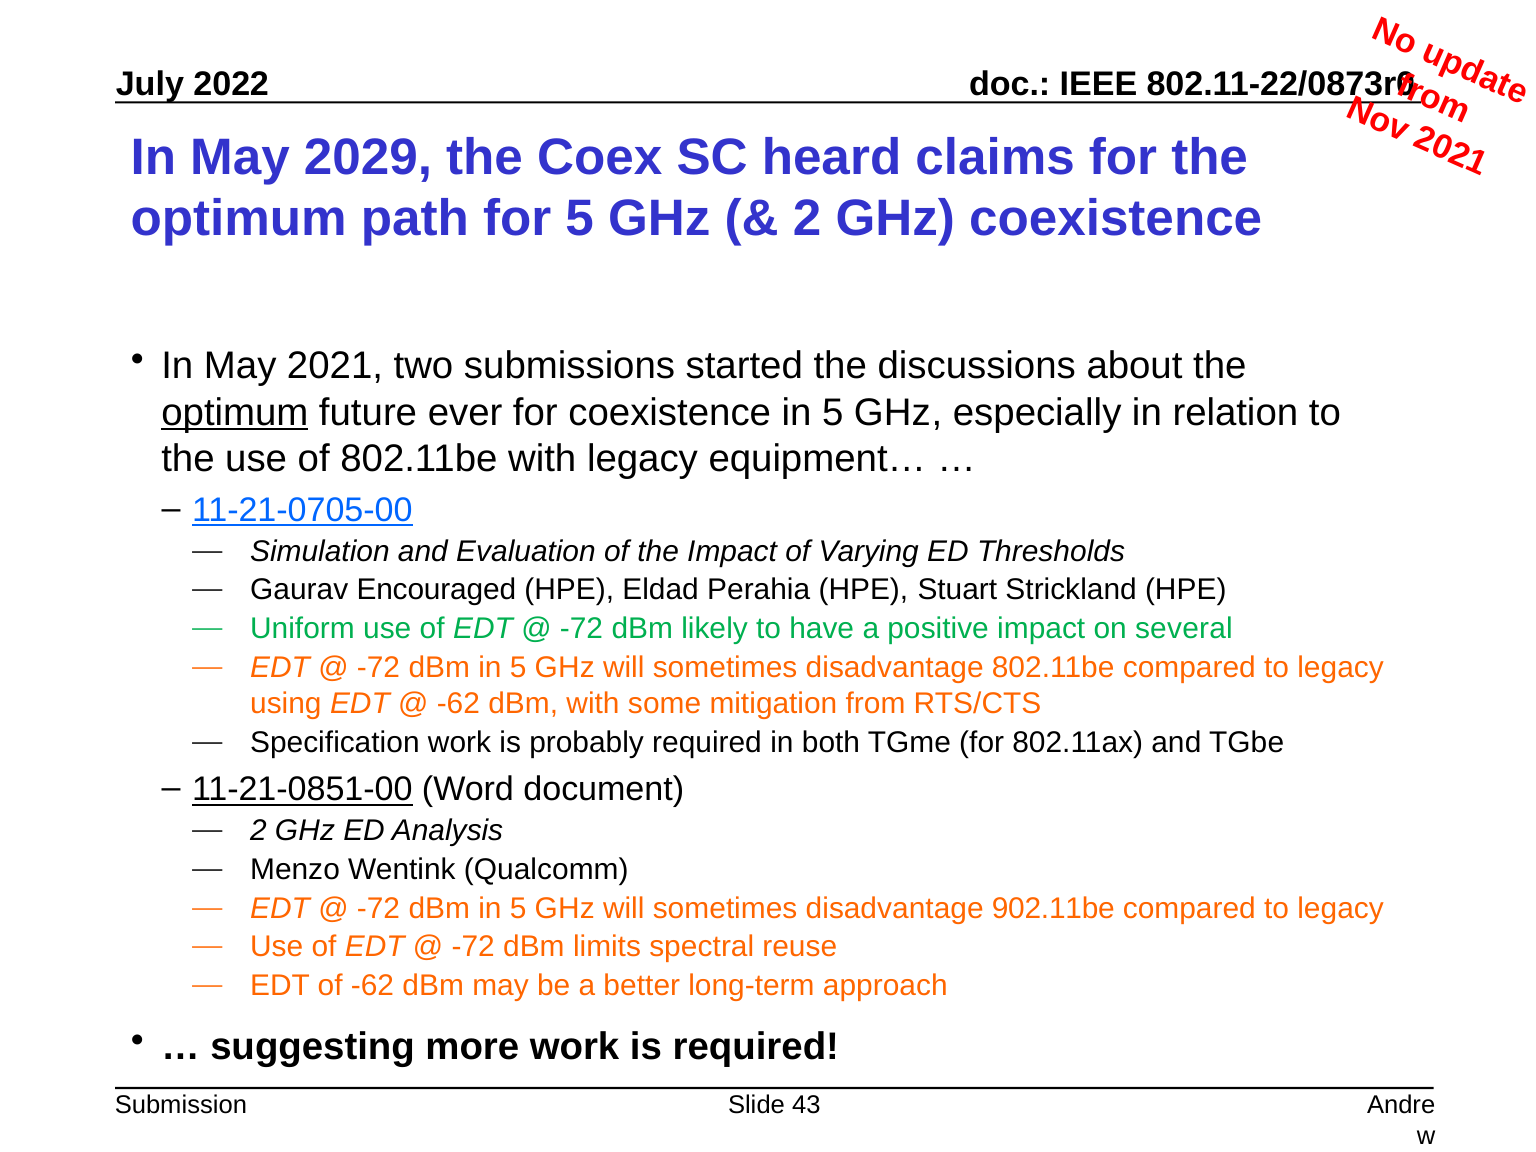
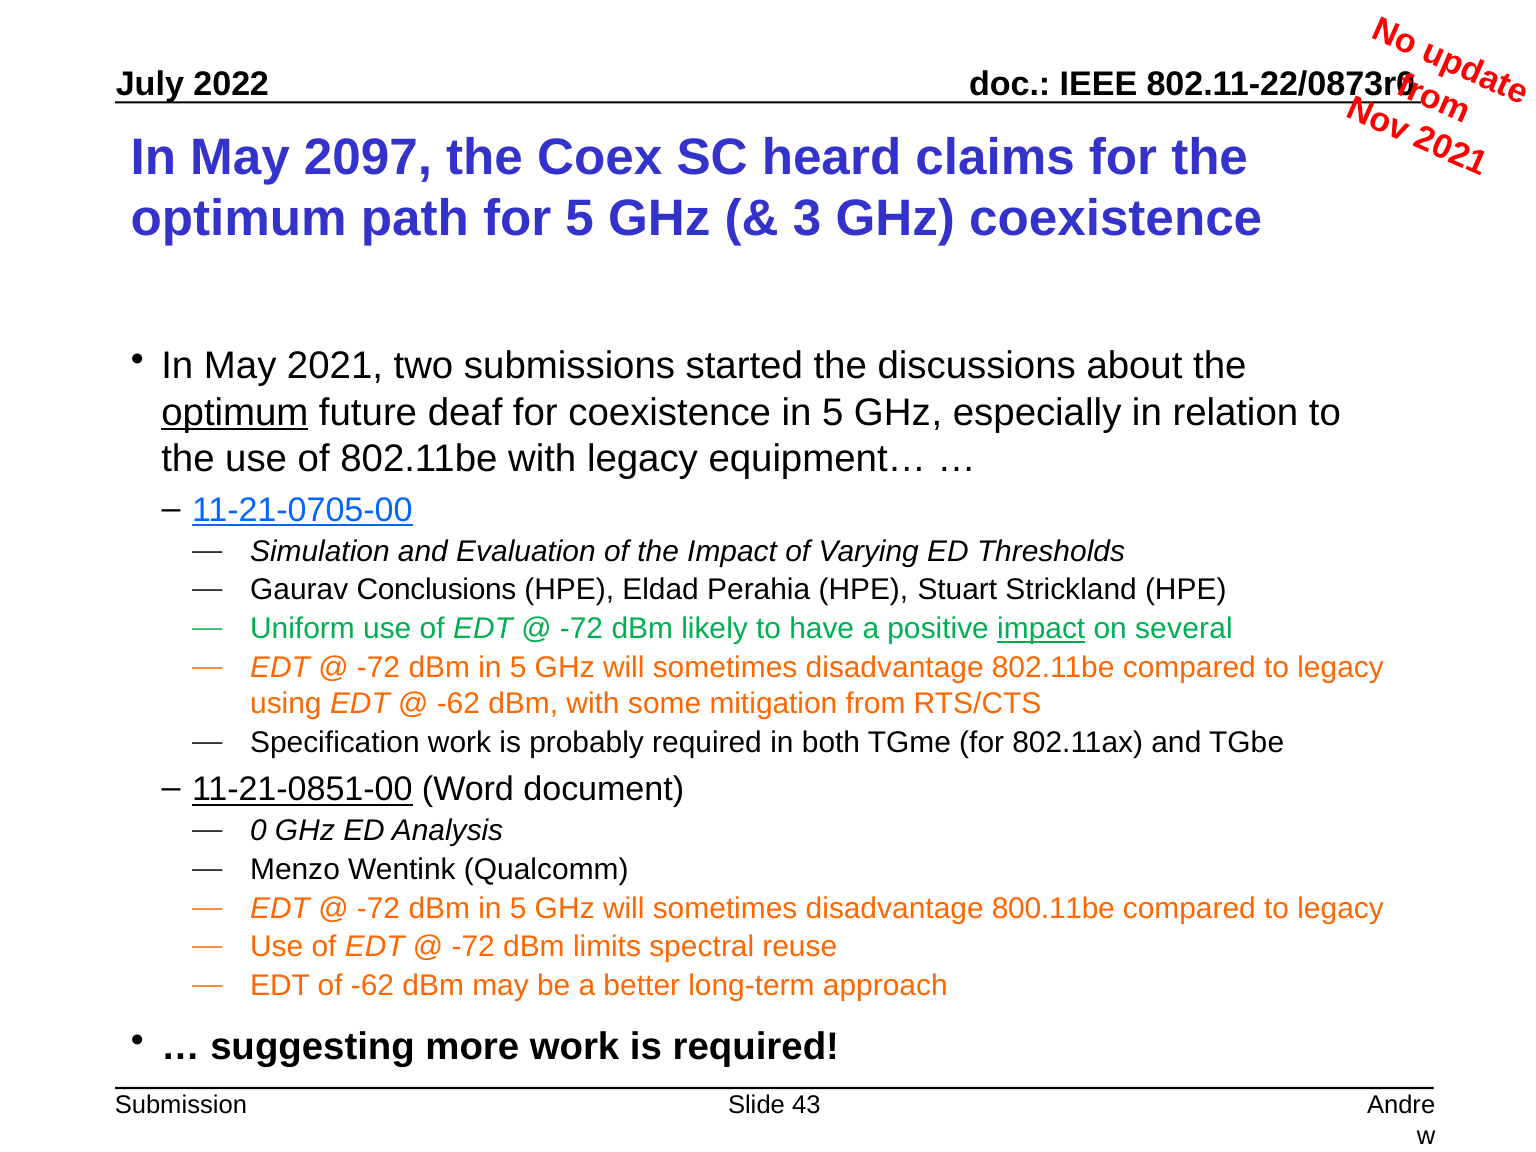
2029: 2029 -> 2097
2 at (807, 219): 2 -> 3
ever: ever -> deaf
Encouraged: Encouraged -> Conclusions
impact at (1041, 629) underline: none -> present
2 at (258, 831): 2 -> 0
902.11be: 902.11be -> 800.11be
